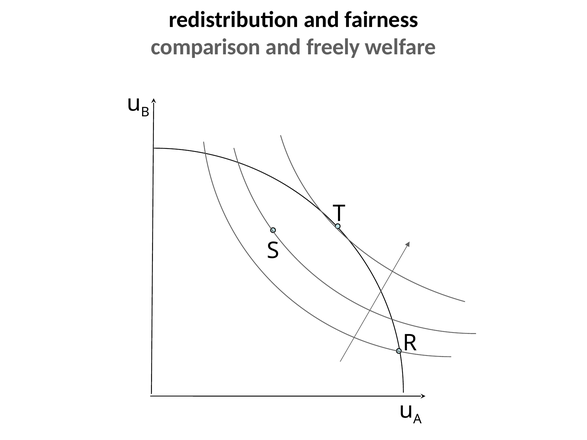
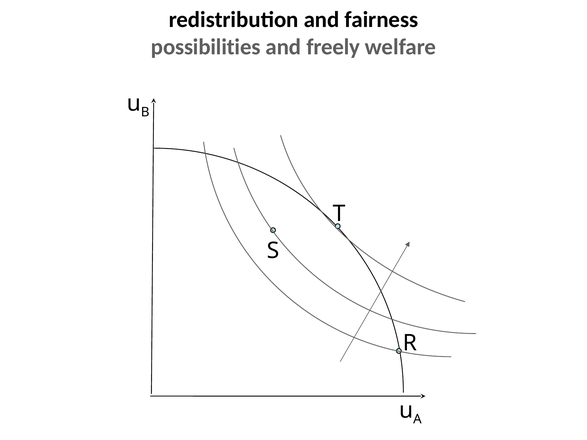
comparison: comparison -> possibilities
